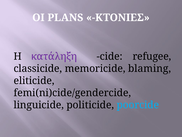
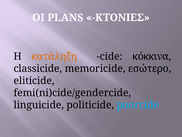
κατάληξη colour: purple -> orange
refugee: refugee -> κόκκινα
blaming: blaming -> εσώτερο
